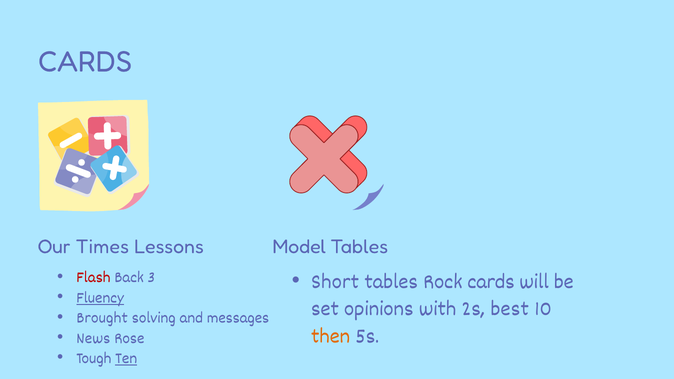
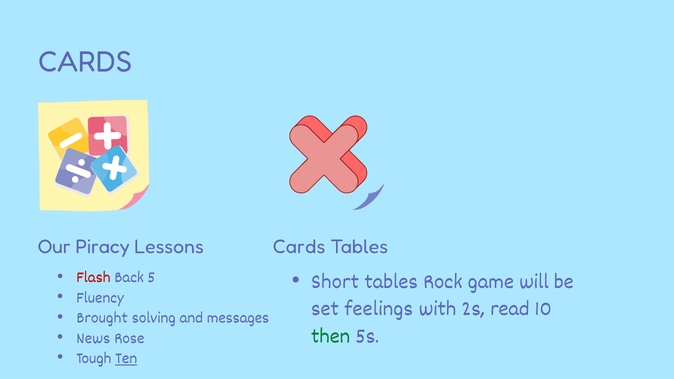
Times: Times -> Piracy
Lessons Model: Model -> Cards
3: 3 -> 5
Rock cards: cards -> game
Fluency underline: present -> none
opinions: opinions -> feelings
best: best -> read
then colour: orange -> green
